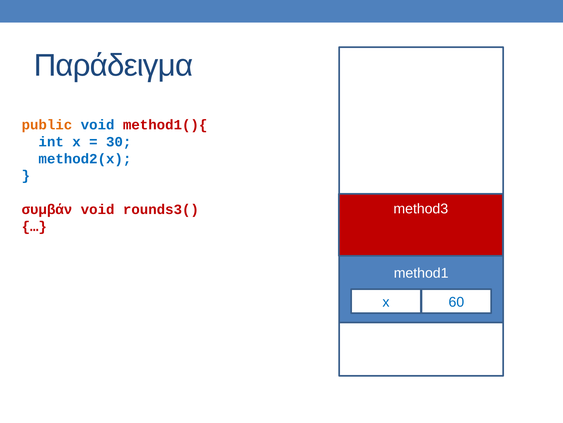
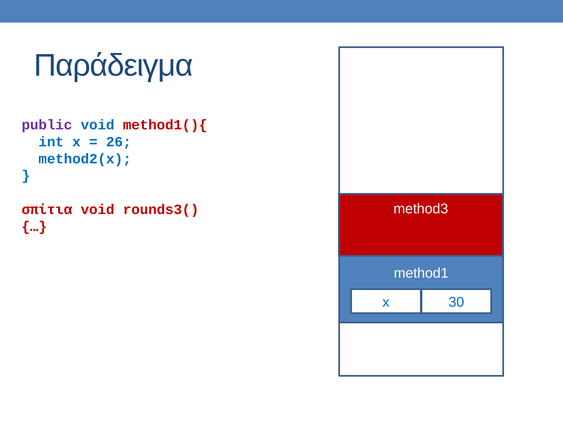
public colour: orange -> purple
30: 30 -> 26
συμβάν: συμβάν -> σπίτια
60: 60 -> 30
